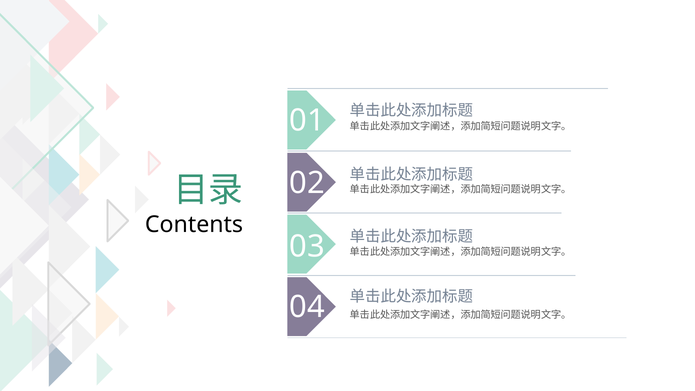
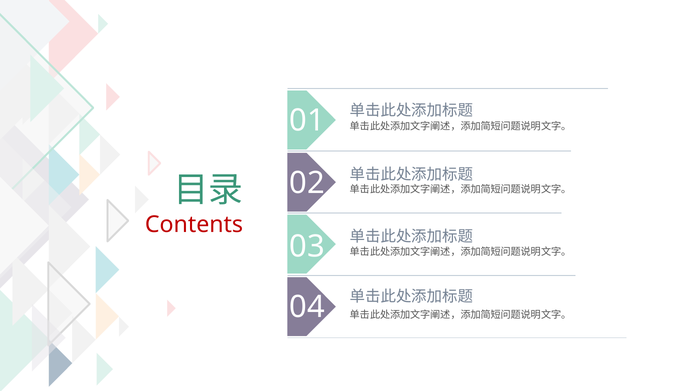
Contents colour: black -> red
